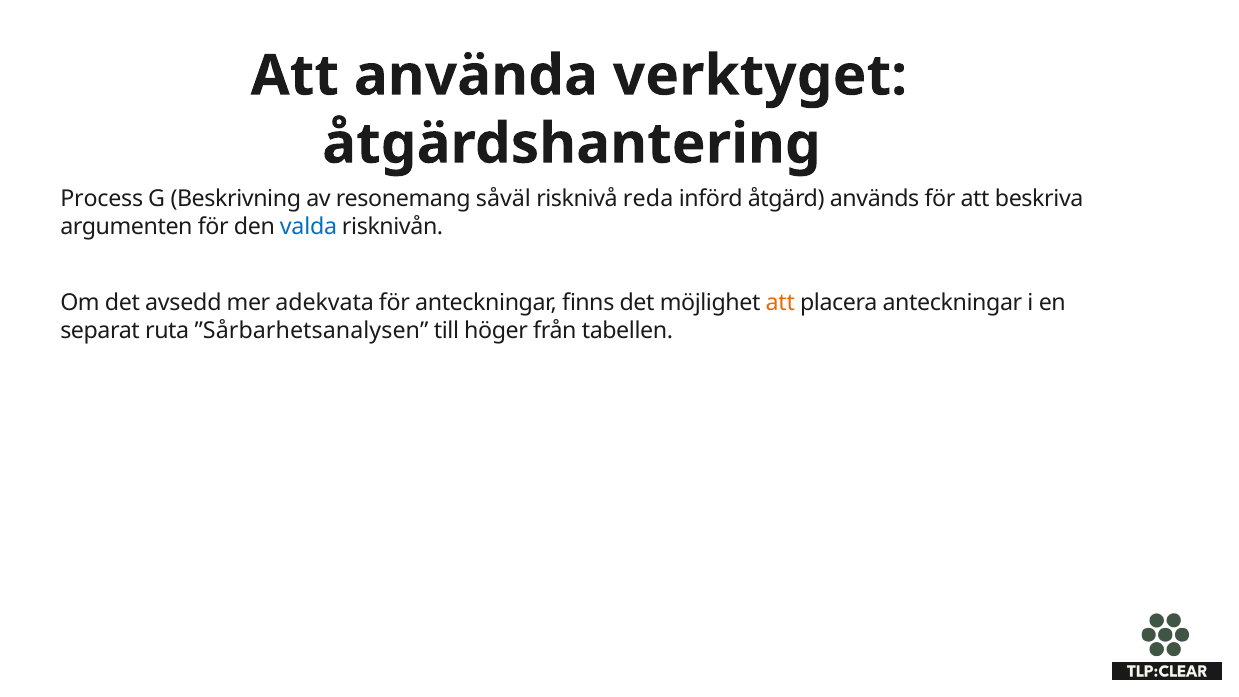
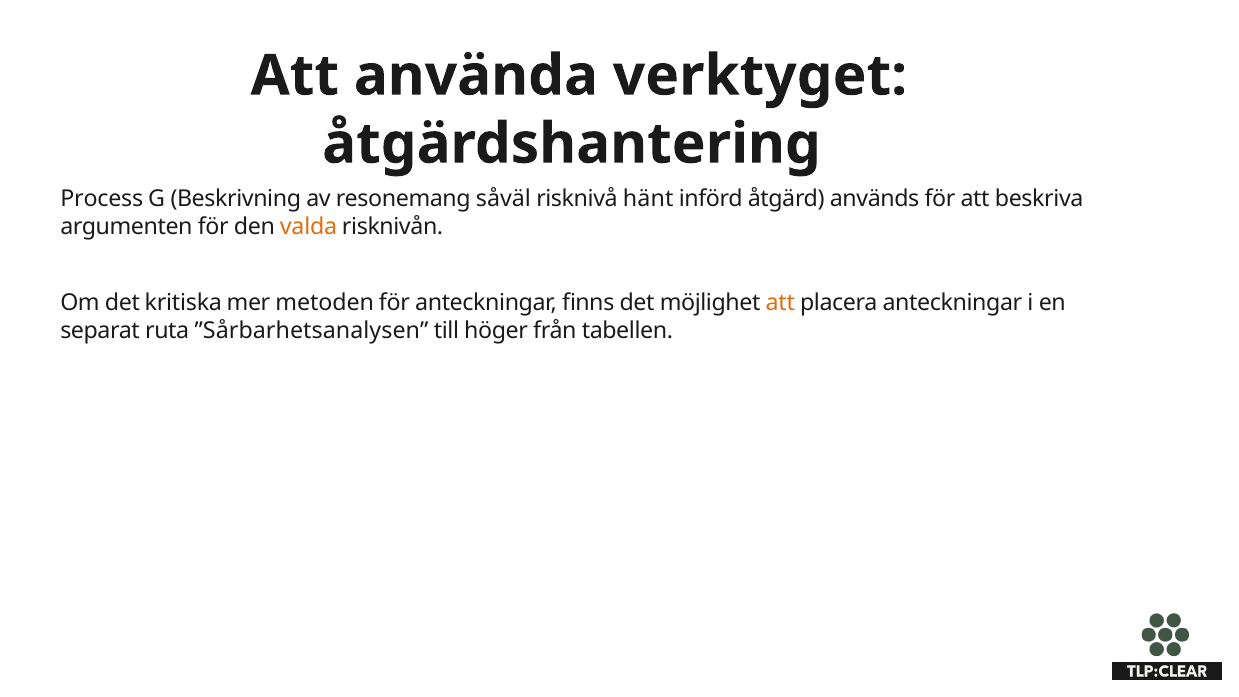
reda: reda -> hänt
valda colour: blue -> orange
avsedd: avsedd -> kritiska
adekvata: adekvata -> metoden
